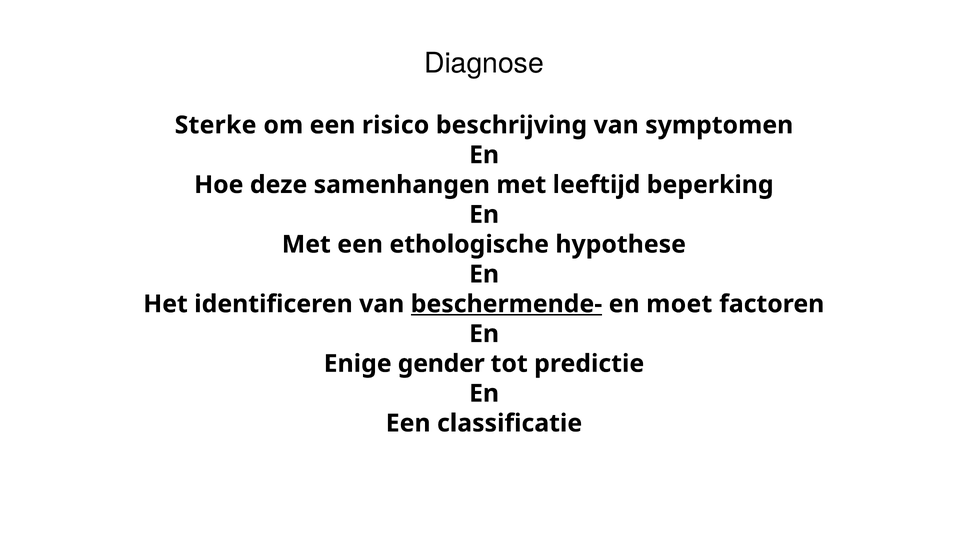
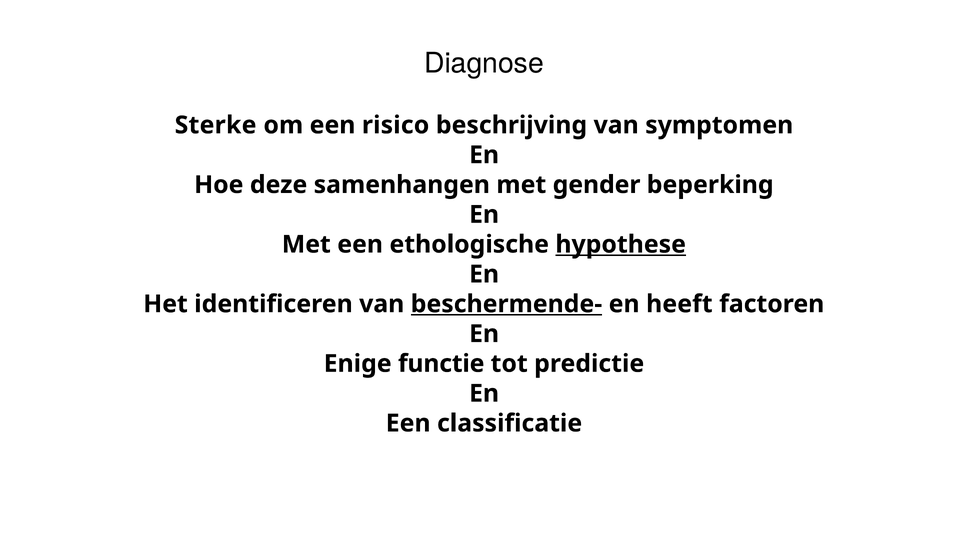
leeftijd: leeftijd -> gender
hypothese underline: none -> present
moet: moet -> heeft
gender: gender -> functie
